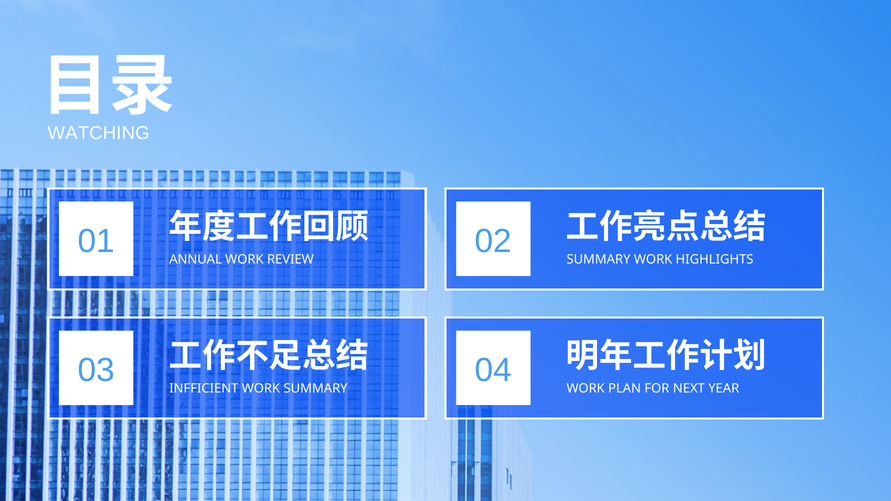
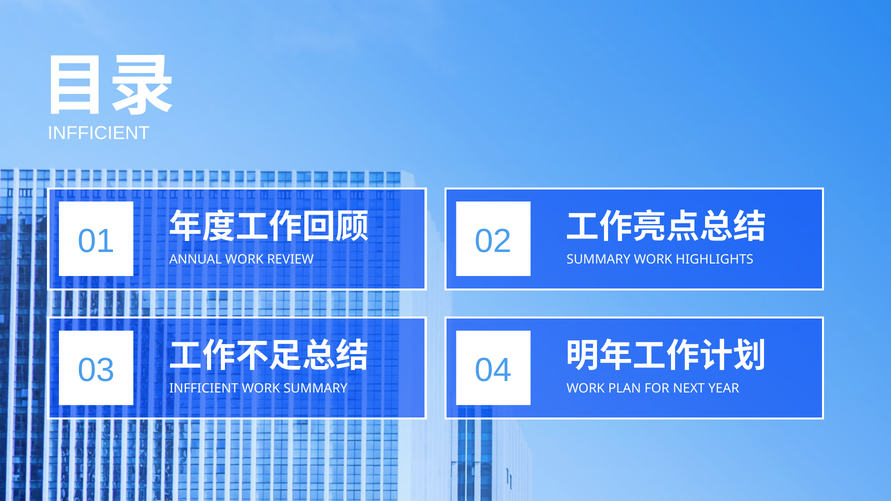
WATCHING at (99, 133): WATCHING -> INFFICIENT
